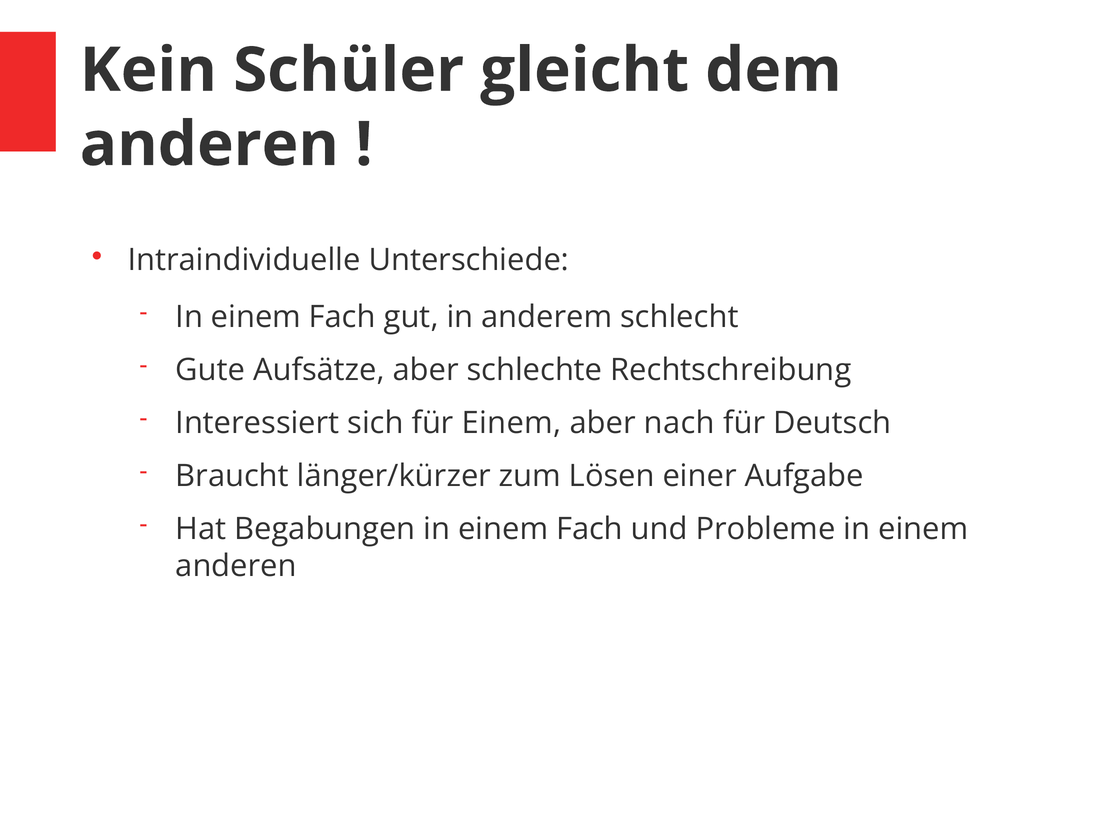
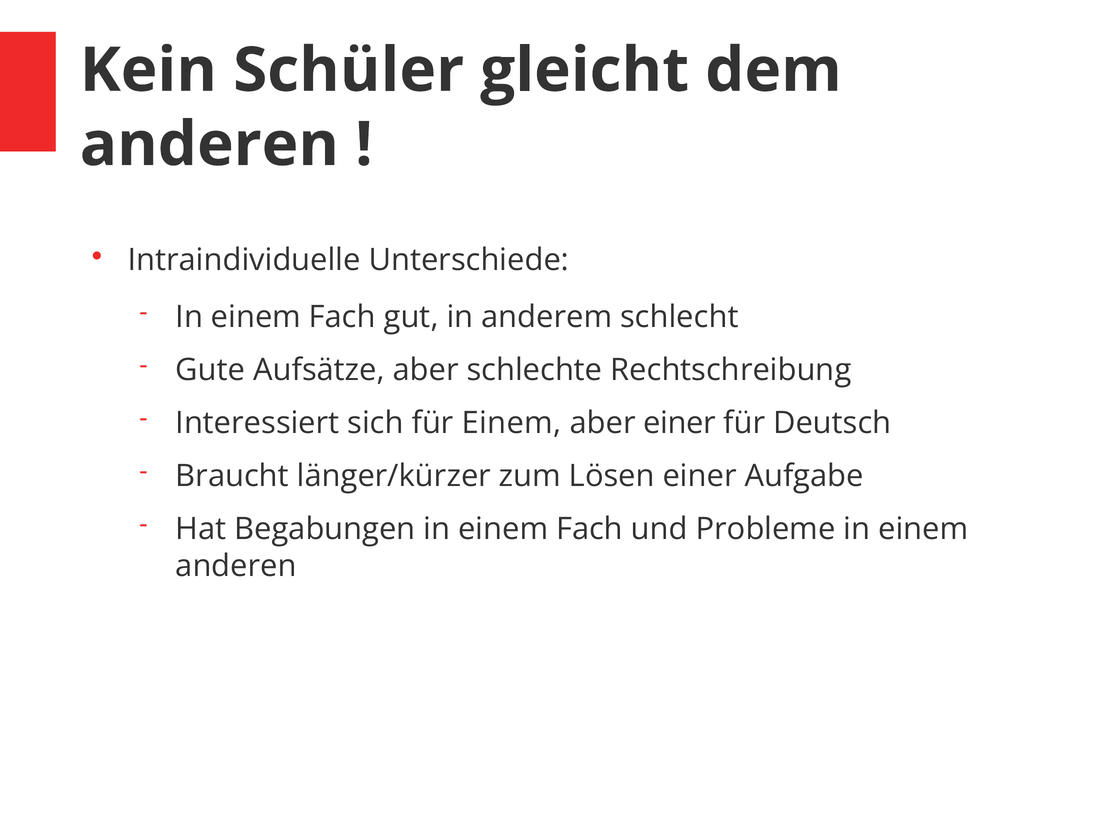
aber nach: nach -> einer
